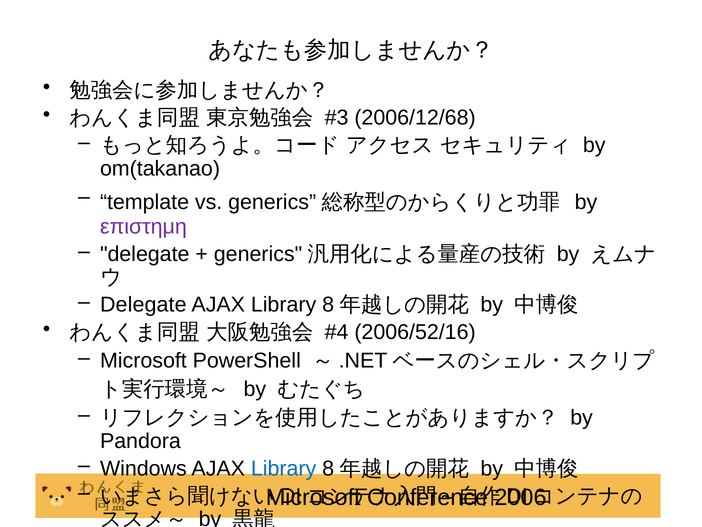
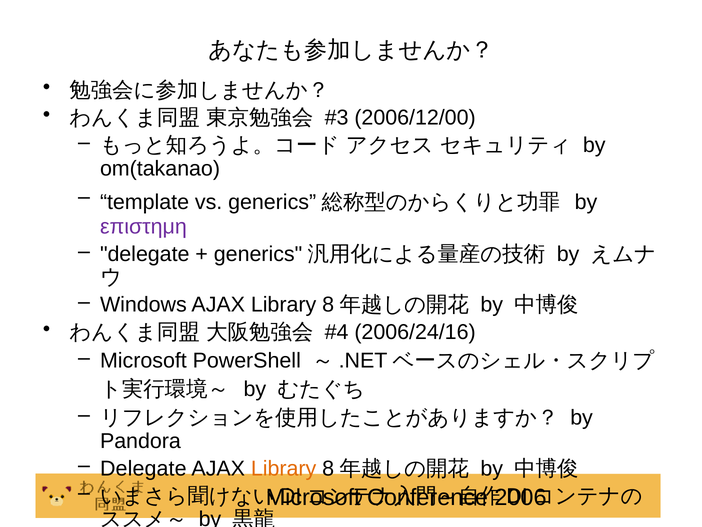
2006/12/68: 2006/12/68 -> 2006/12/00
Delegate at (143, 304): Delegate -> Windows
2006/52/16: 2006/52/16 -> 2006/24/16
Windows at (143, 468): Windows -> Delegate
Library at (284, 468) colour: blue -> orange
